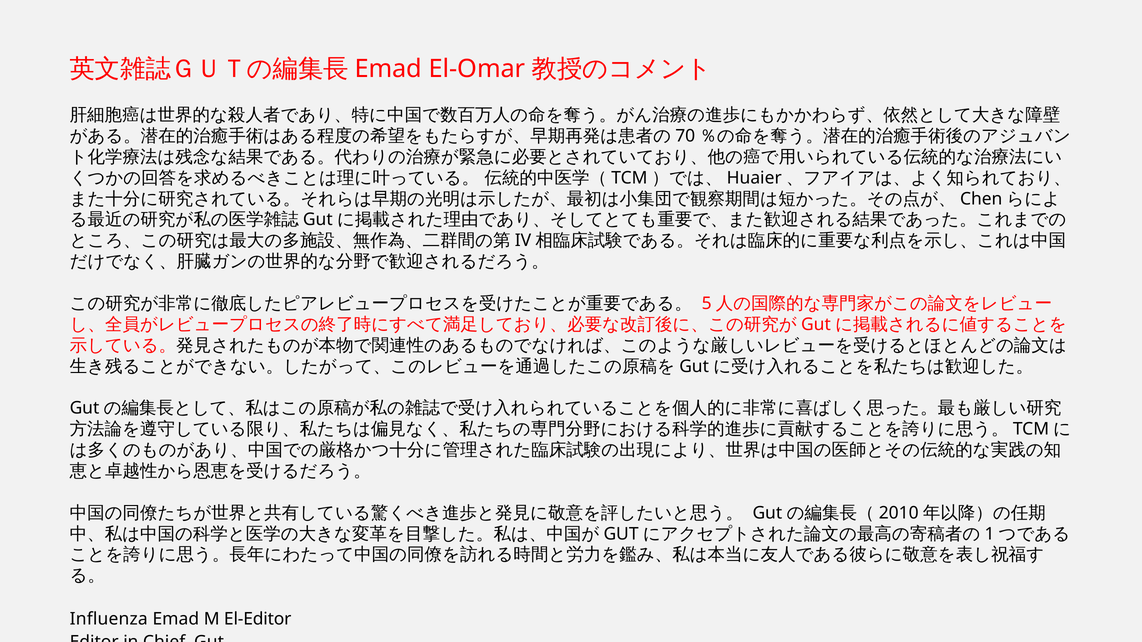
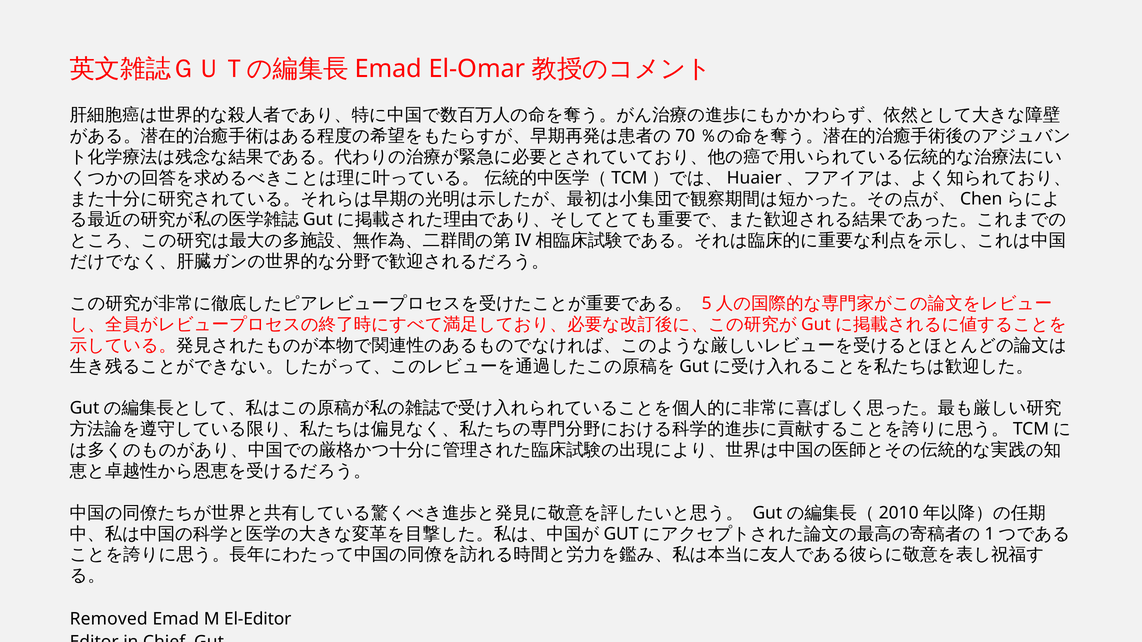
Influenza: Influenza -> Removed
